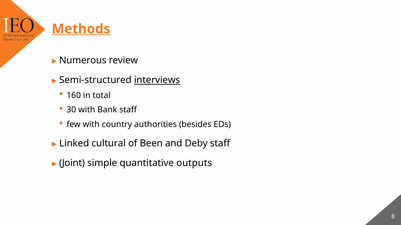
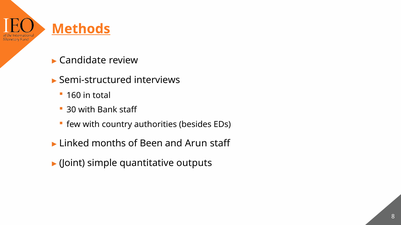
Numerous: Numerous -> Candidate
interviews underline: present -> none
cultural: cultural -> months
Deby: Deby -> Arun
